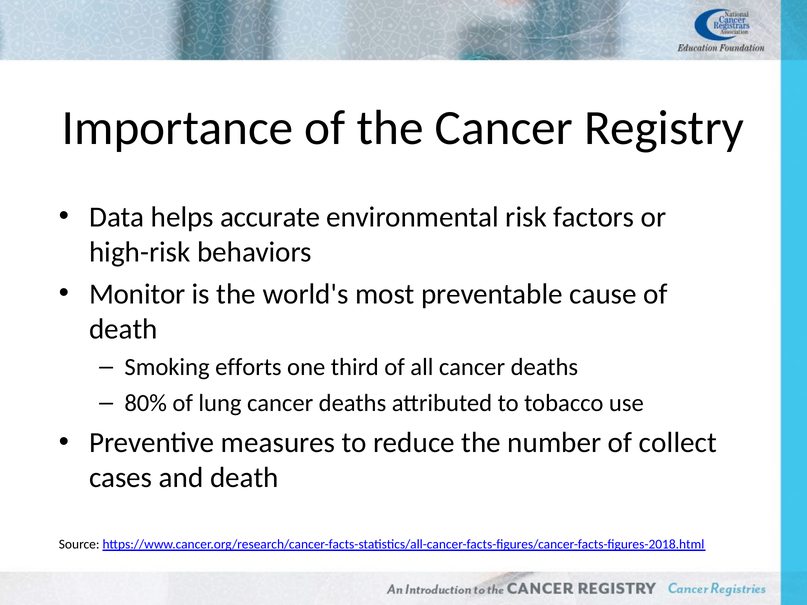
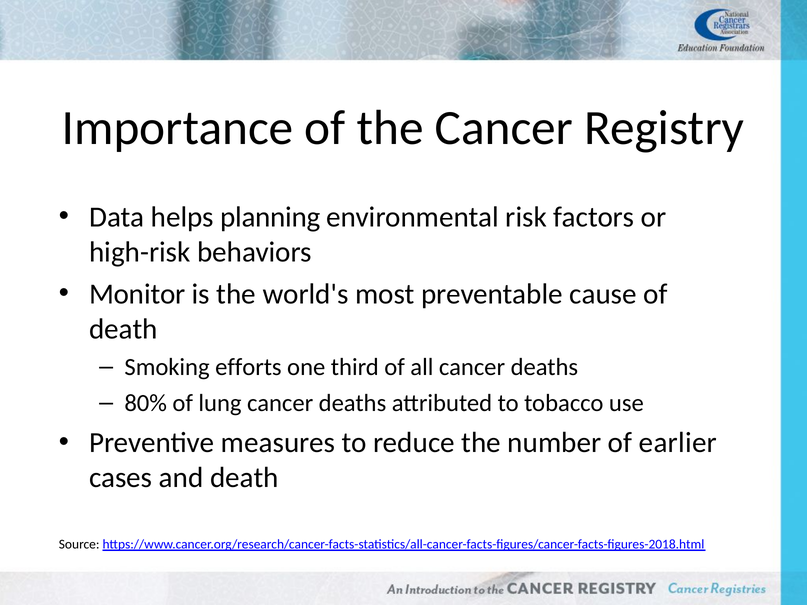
accurate: accurate -> planning
collect: collect -> earlier
